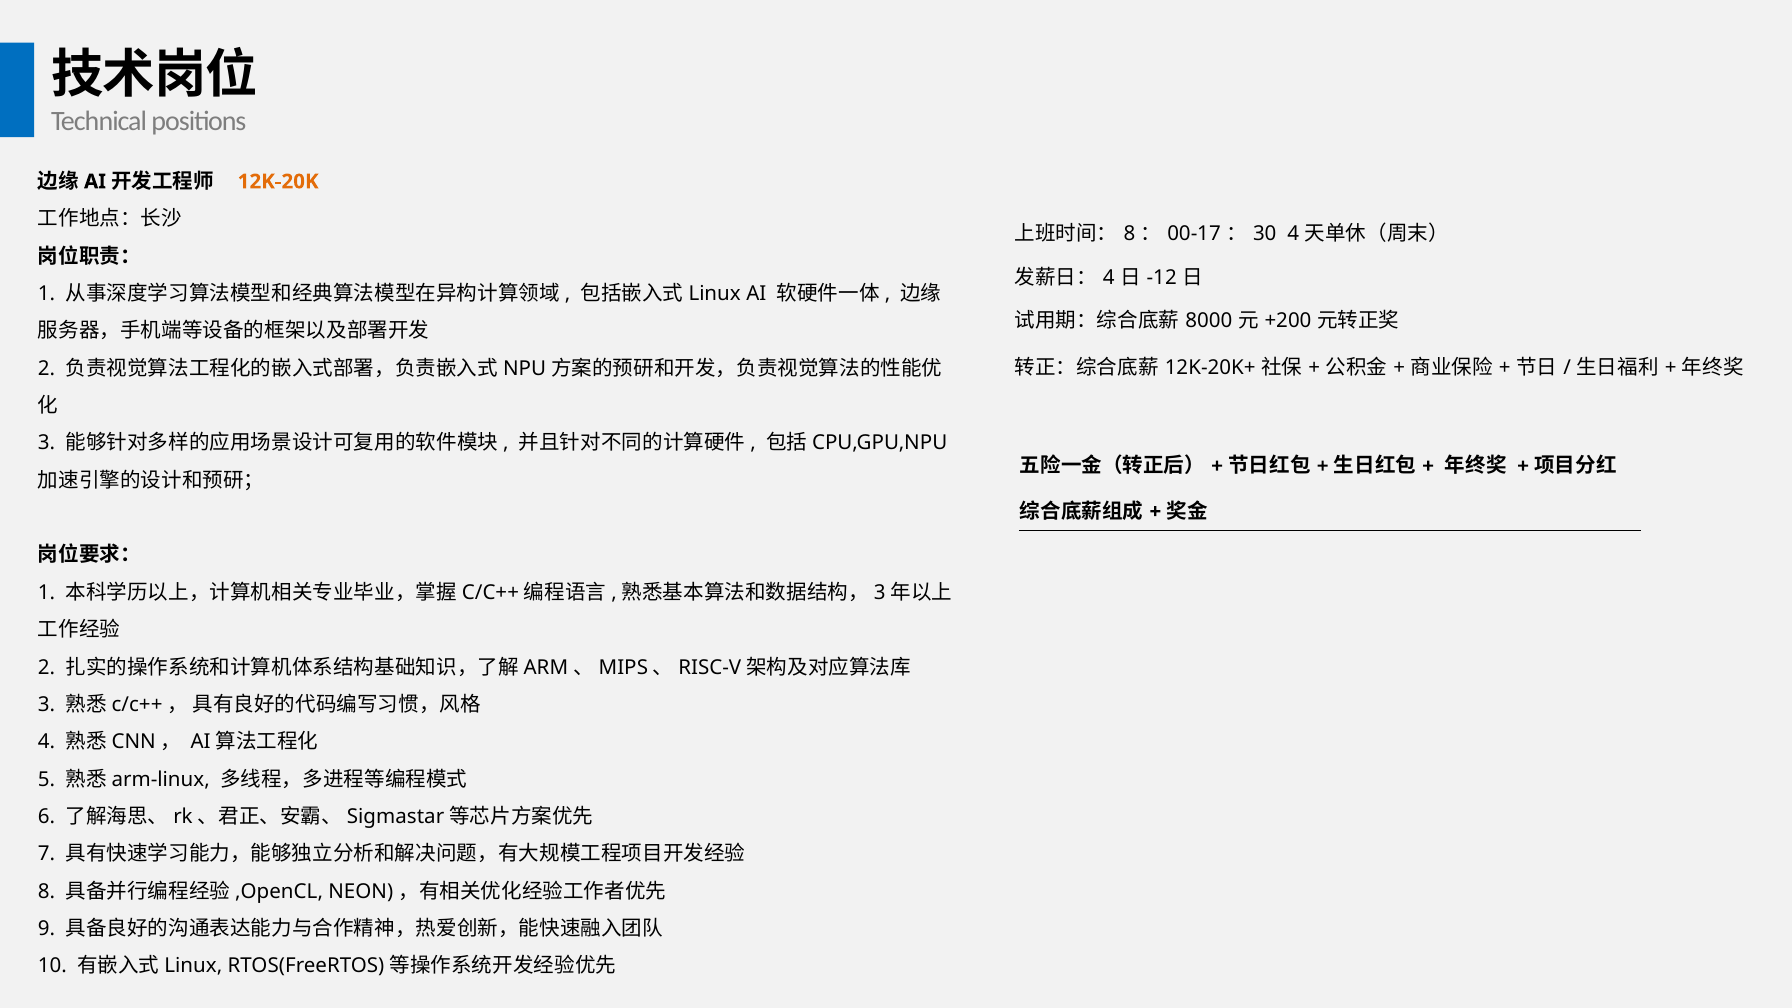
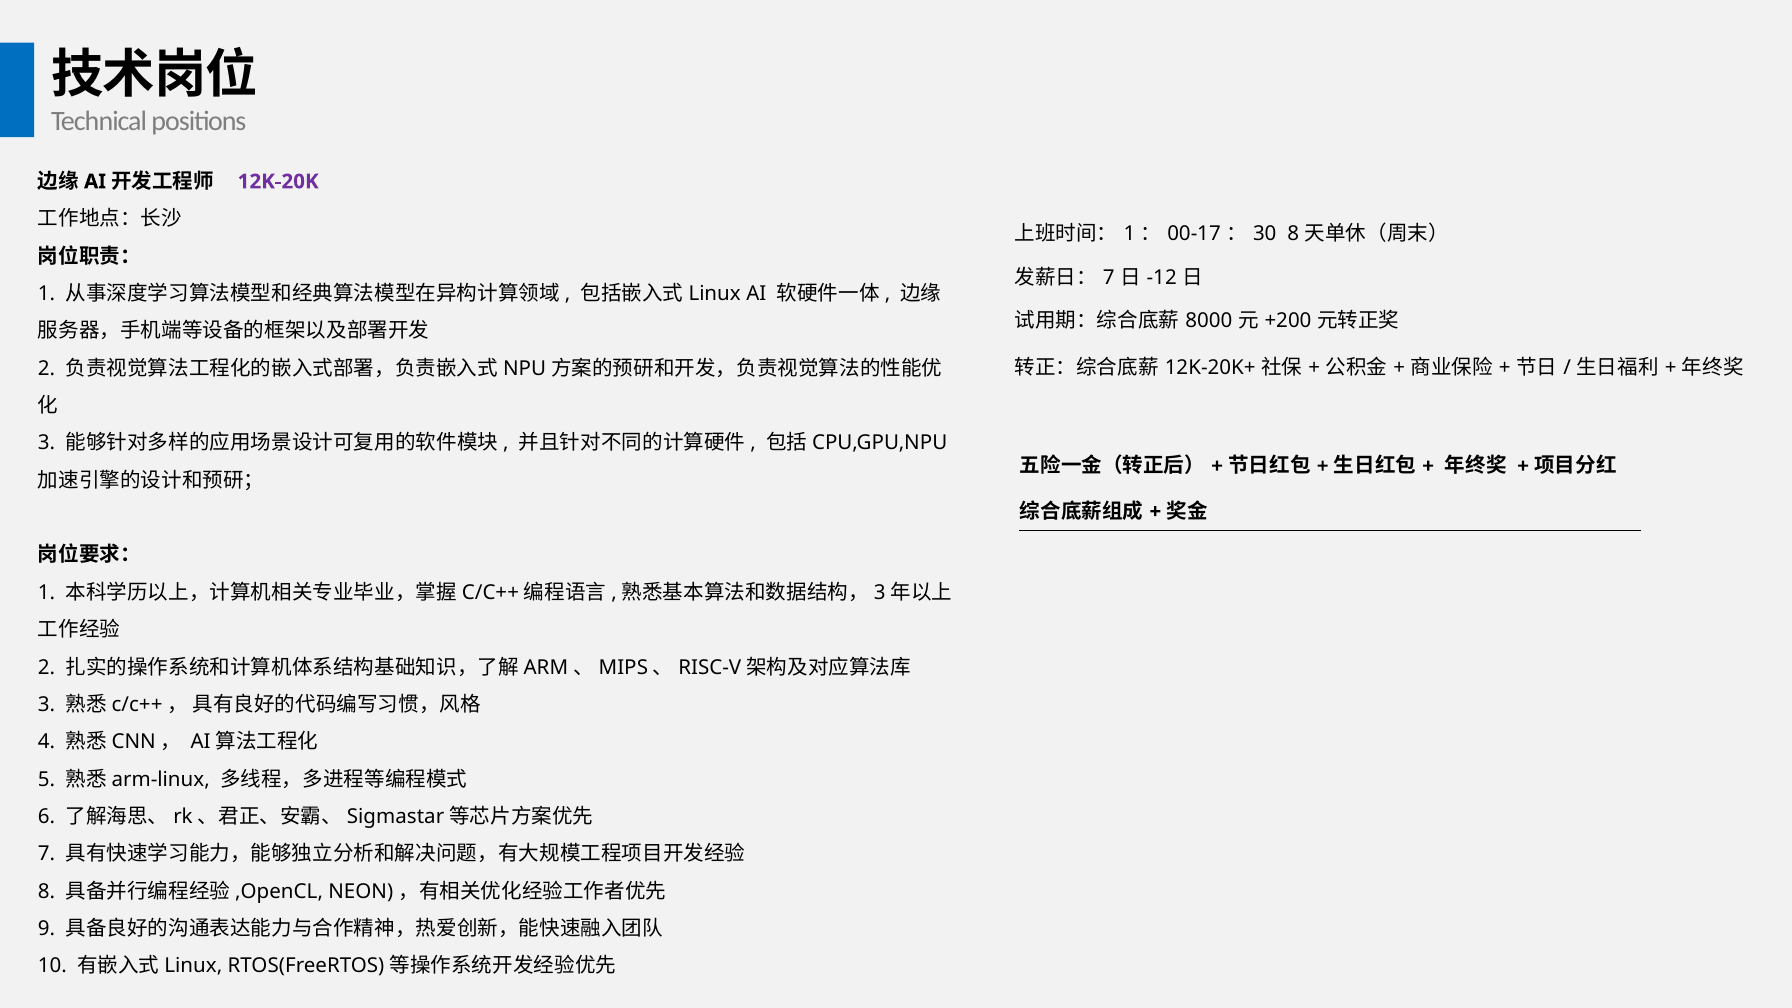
12K-20K colour: orange -> purple
8 at (1129, 234): 8 -> 1
4 at (1293, 234): 4 -> 8
4 at (1109, 278): 4 -> 7
